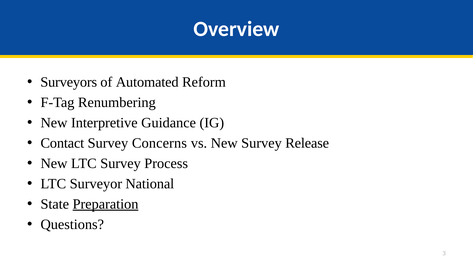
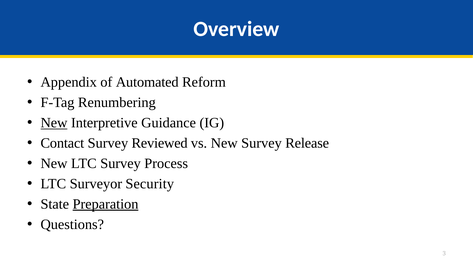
Surveyors: Surveyors -> Appendix
New at (54, 123) underline: none -> present
Concerns: Concerns -> Reviewed
National: National -> Security
